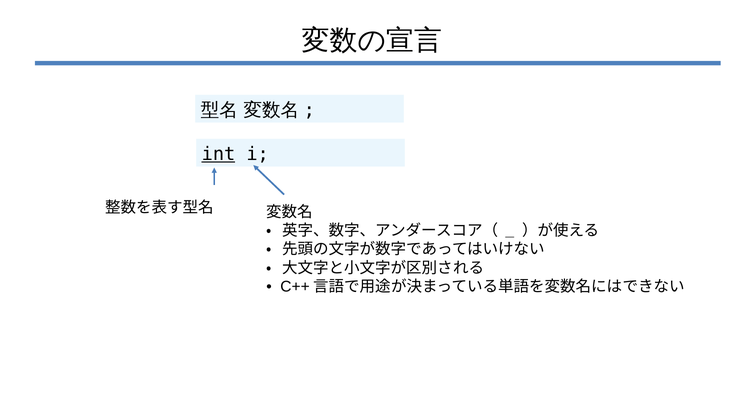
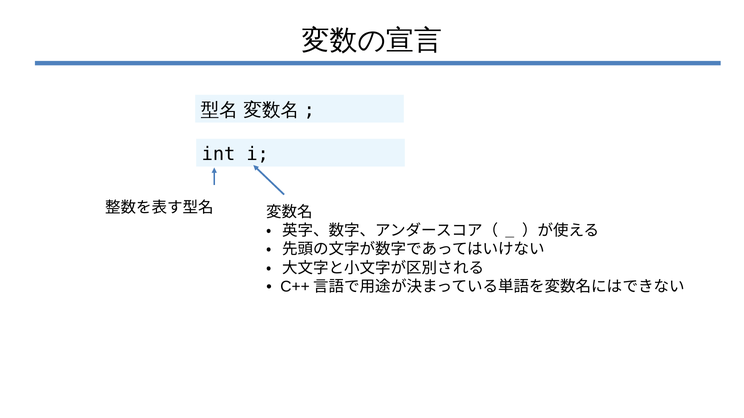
int underline: present -> none
